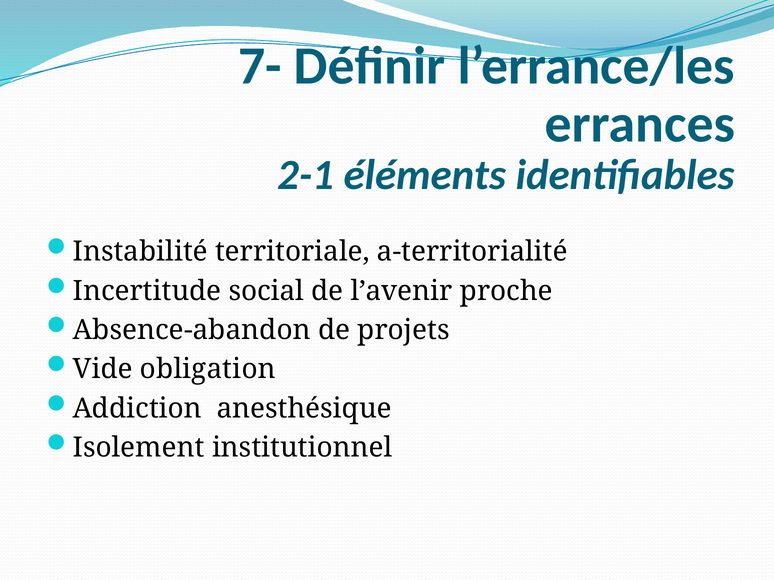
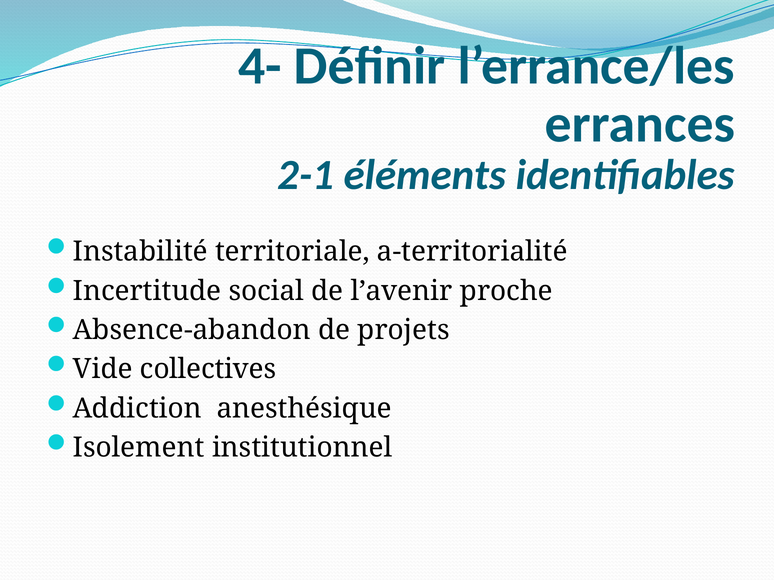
7-: 7- -> 4-
obligation: obligation -> collectives
